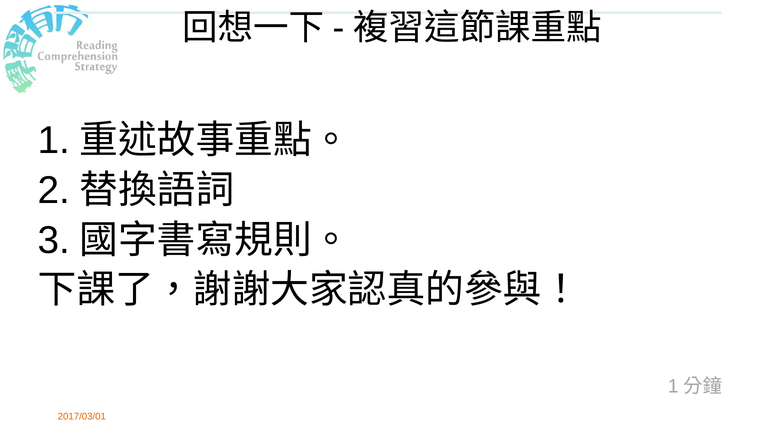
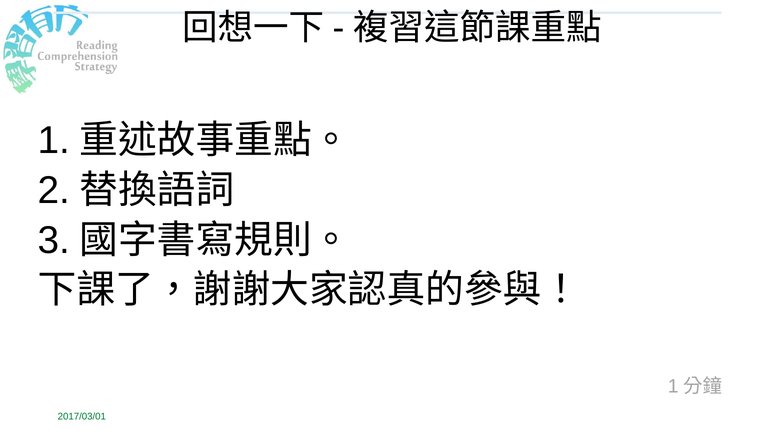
2017/03/01 colour: orange -> green
